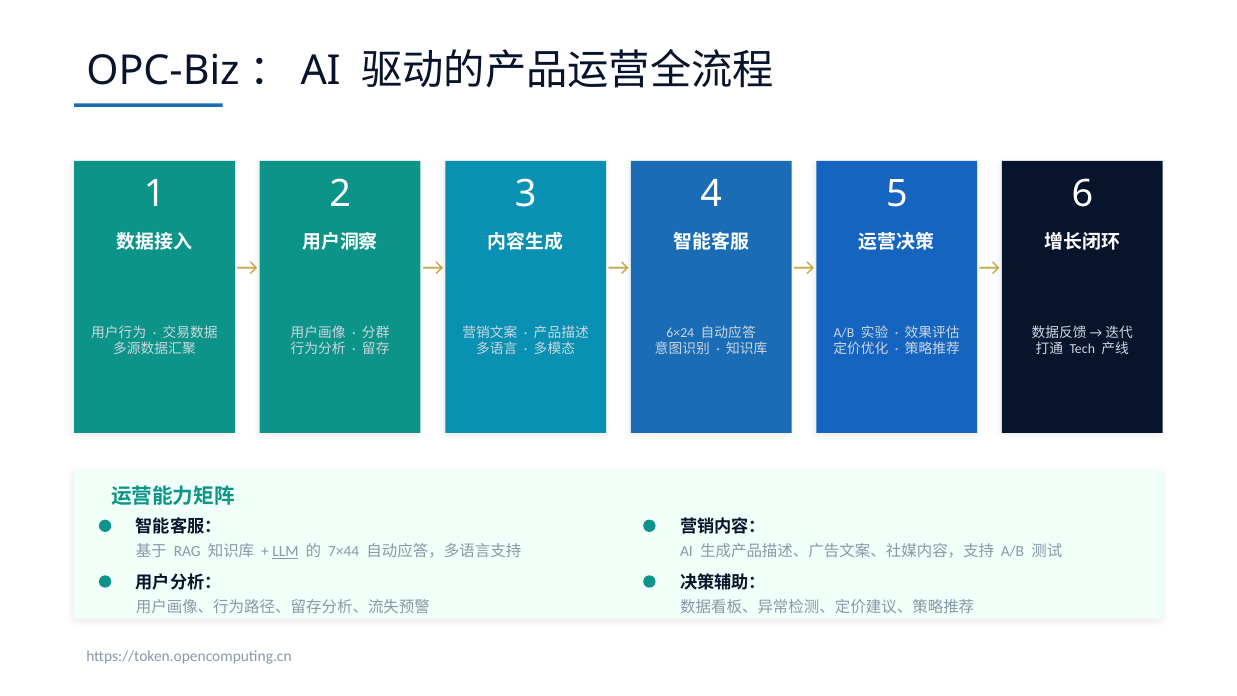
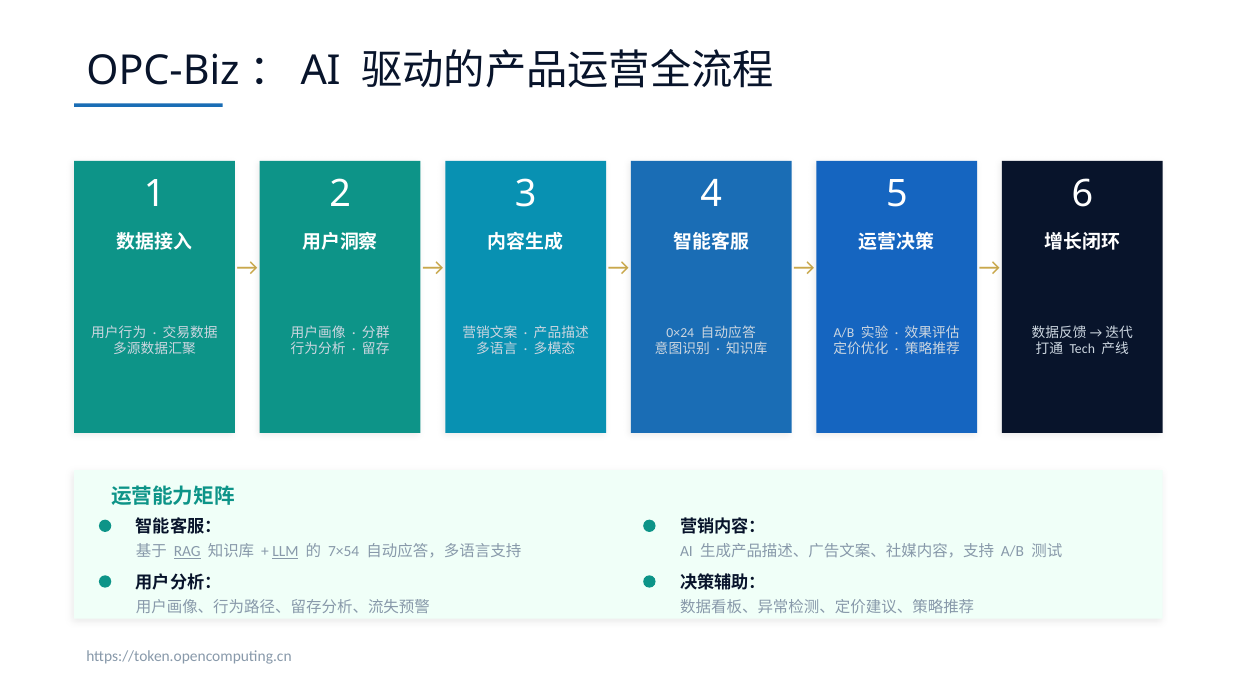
6×24: 6×24 -> 0×24
RAG underline: none -> present
7×44: 7×44 -> 7×54
